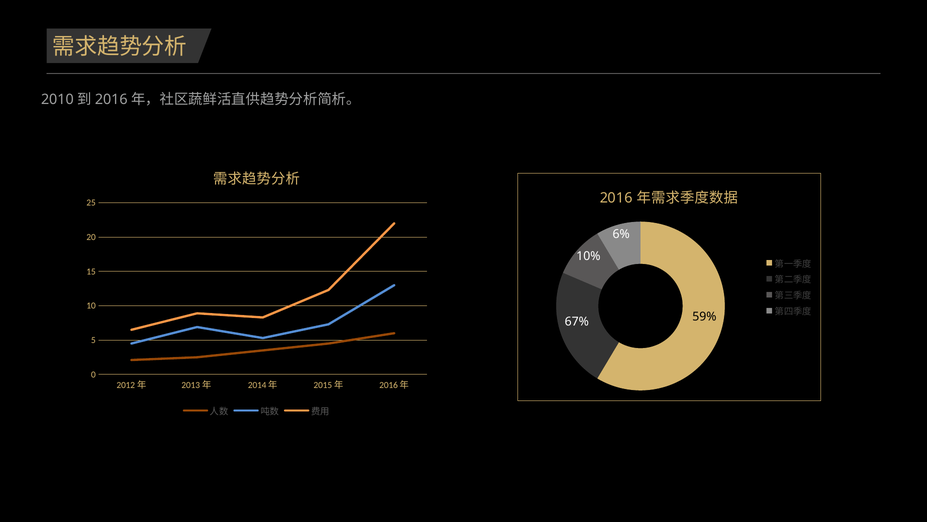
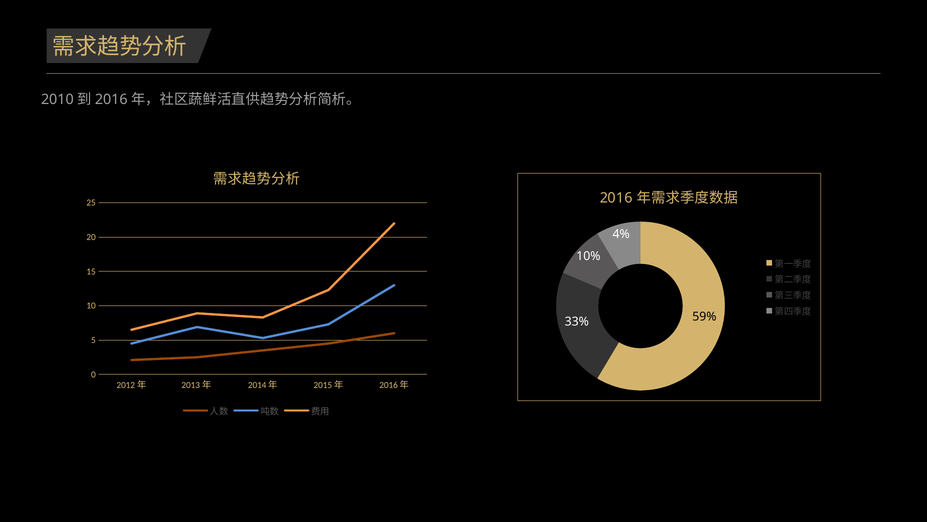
6%: 6% -> 4%
67%: 67% -> 33%
